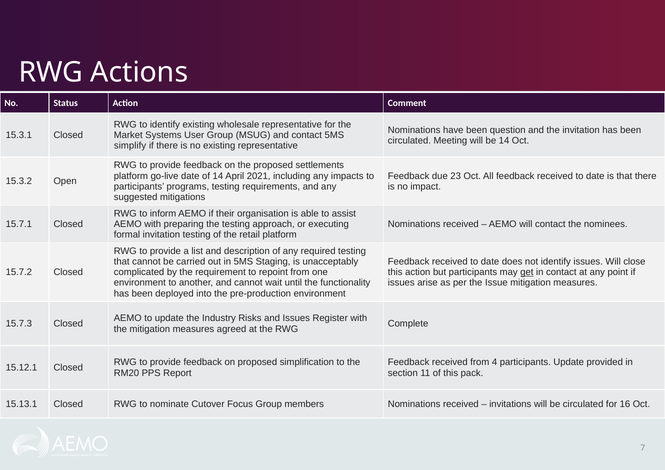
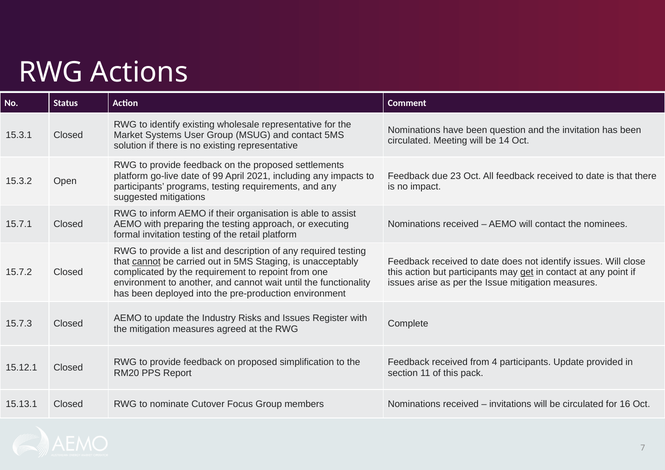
simplify: simplify -> solution
of 14: 14 -> 99
cannot at (146, 262) underline: none -> present
